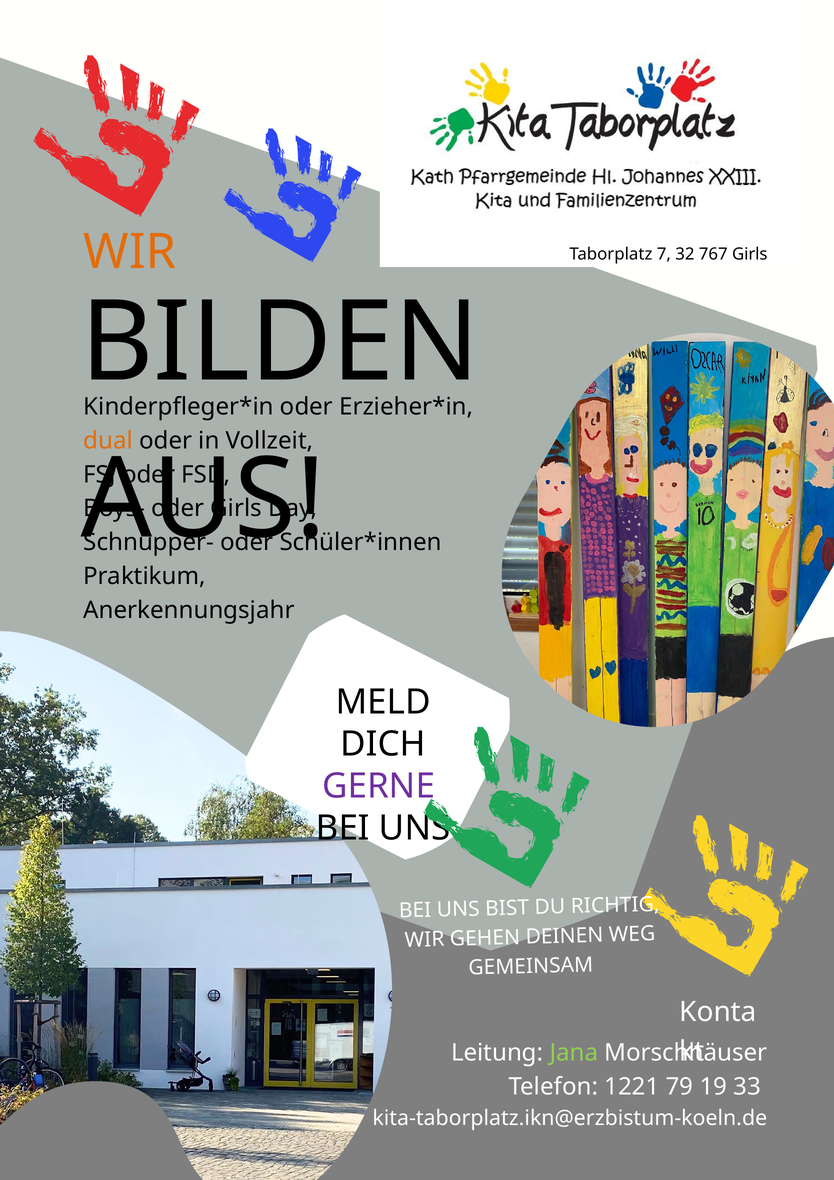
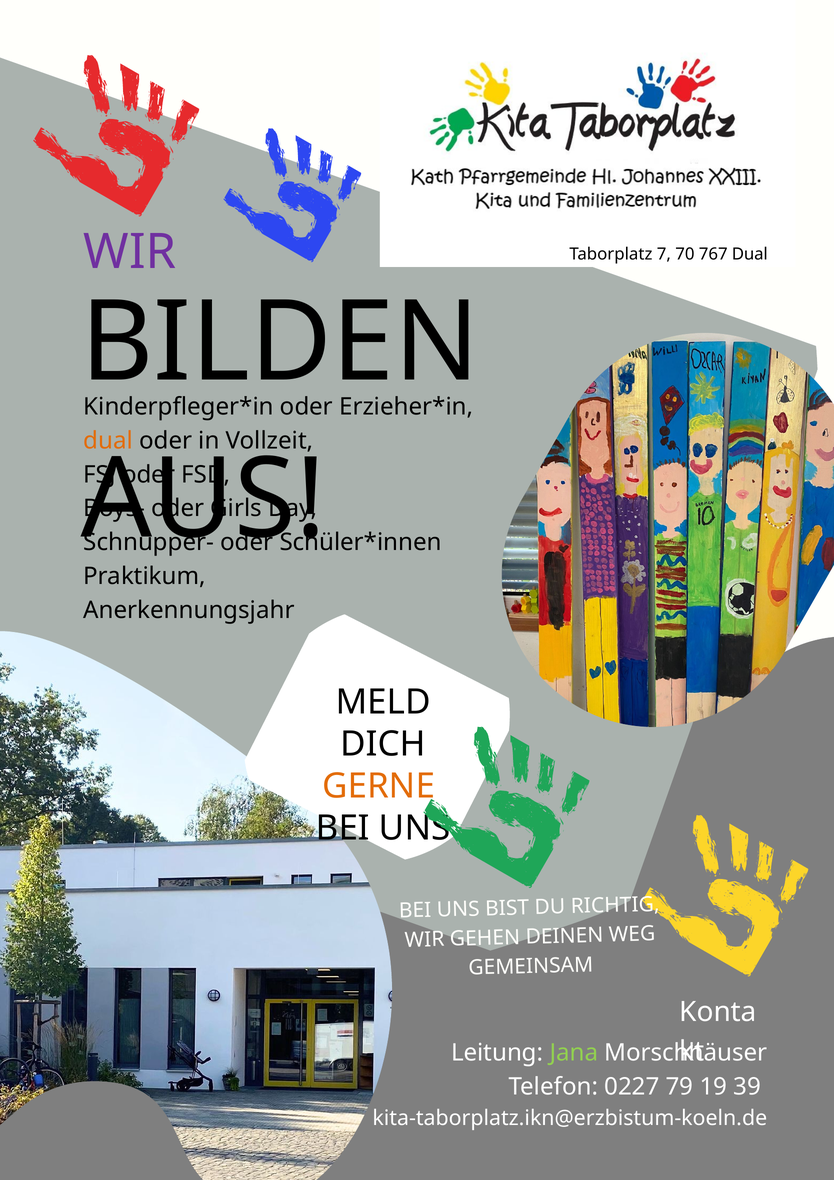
WIR at (130, 252) colour: orange -> purple
32: 32 -> 70
767 Girls: Girls -> Dual
GERNE colour: purple -> orange
1221: 1221 -> 0227
33: 33 -> 39
